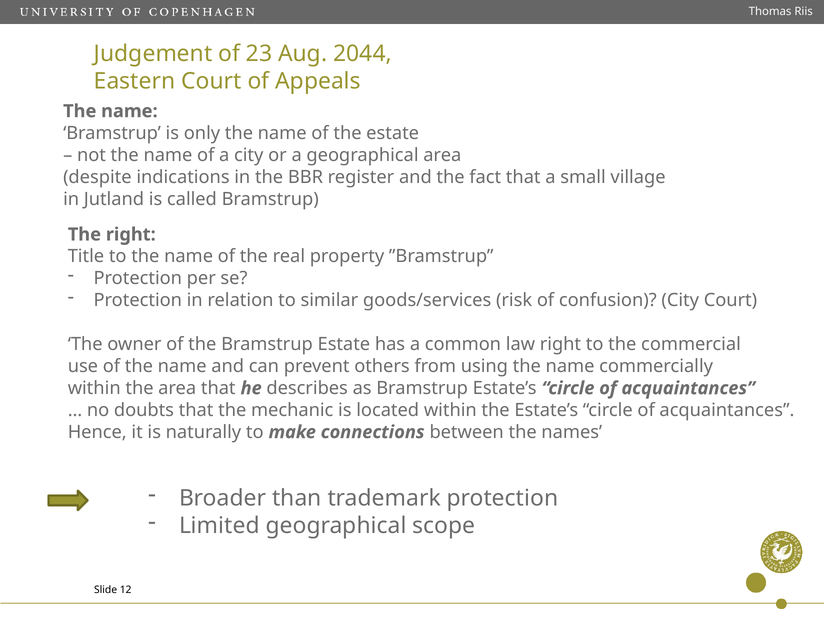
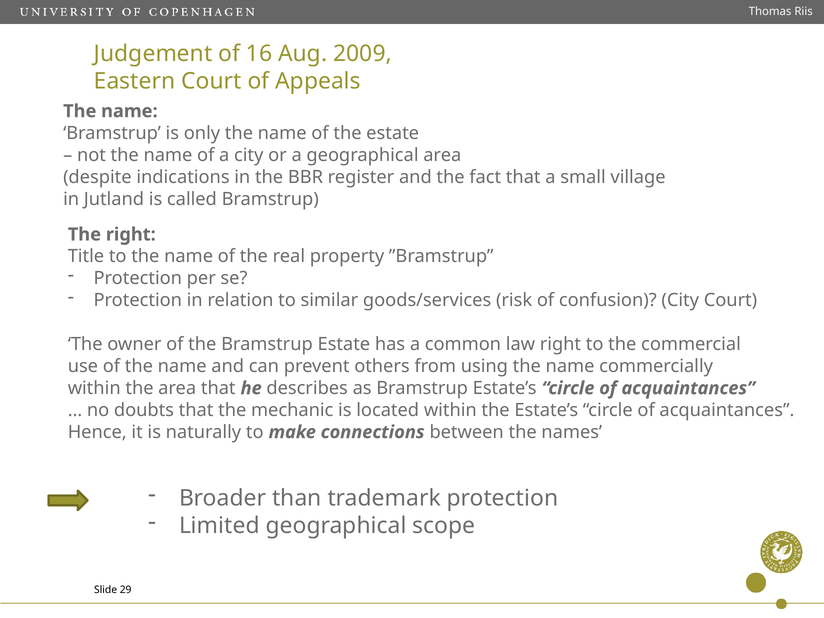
23: 23 -> 16
2044: 2044 -> 2009
12: 12 -> 29
